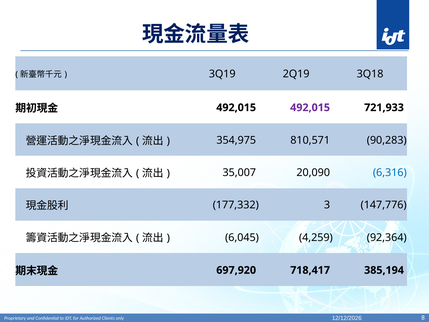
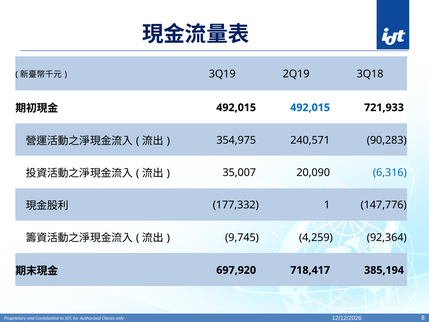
492,015 at (310, 108) colour: purple -> blue
810,571: 810,571 -> 240,571
3: 3 -> 1
6,045: 6,045 -> 9,745
